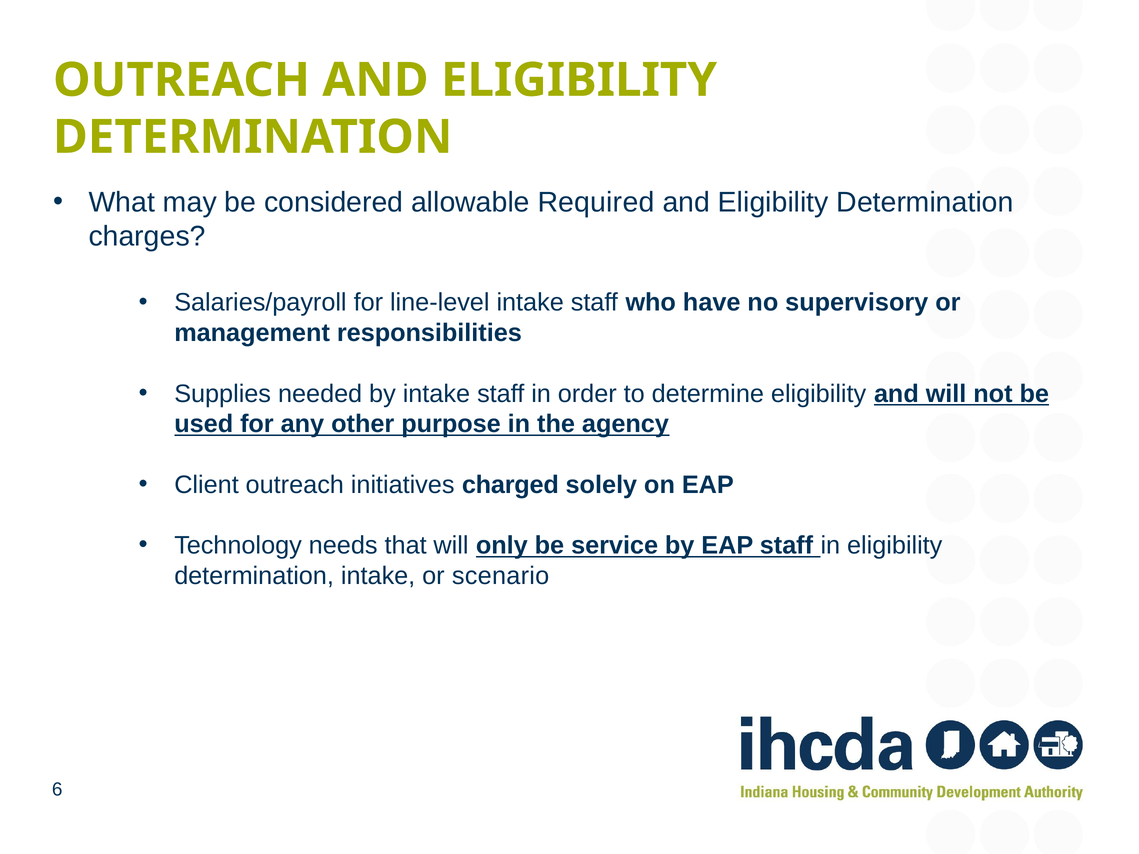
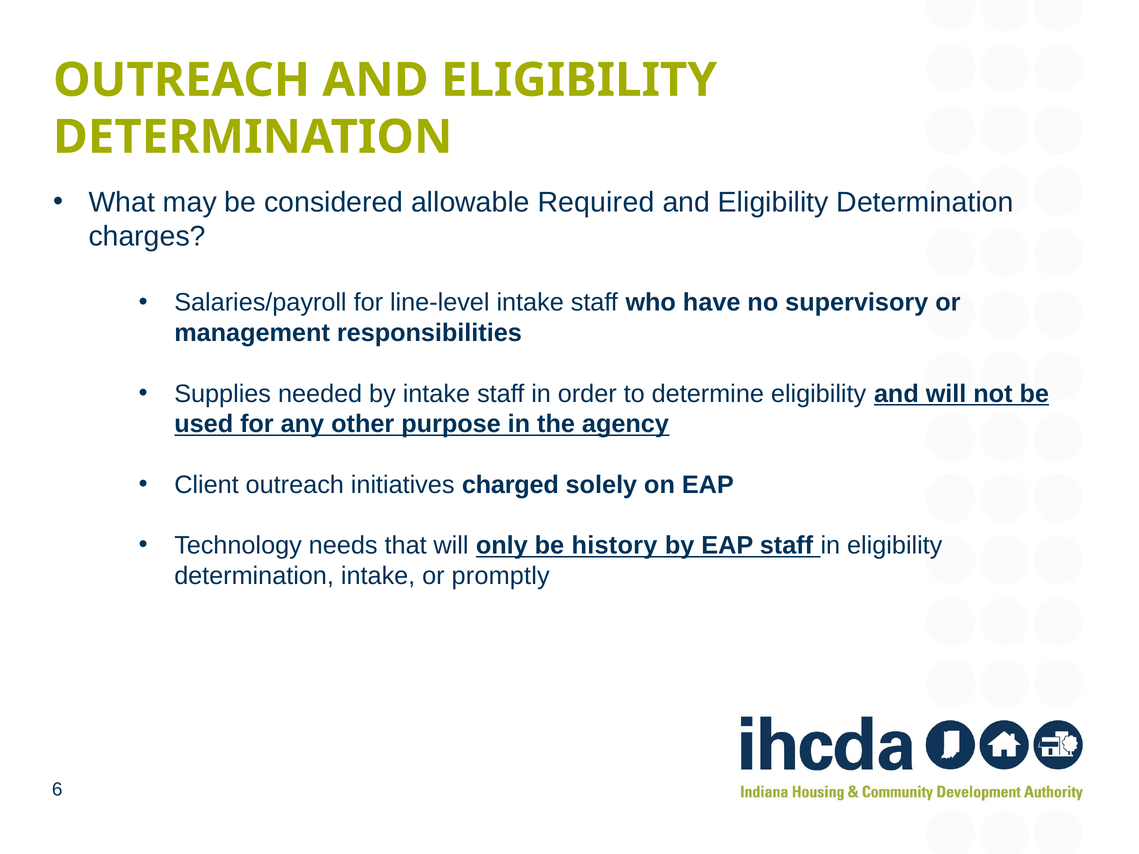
service: service -> history
scenario: scenario -> promptly
